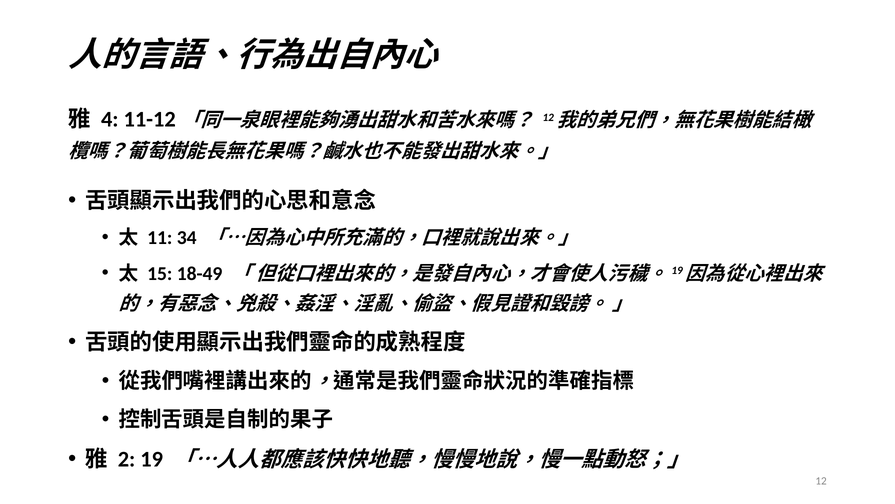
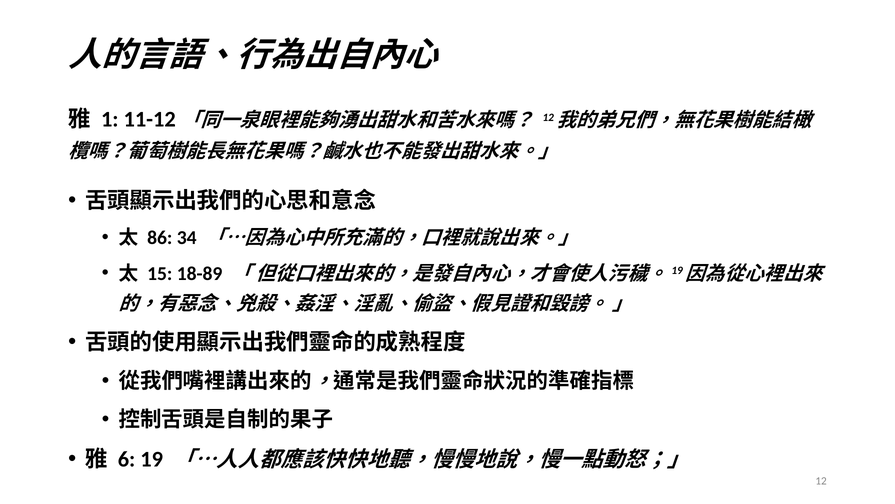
4: 4 -> 1
11: 11 -> 86
18-49: 18-49 -> 18-89
2: 2 -> 6
